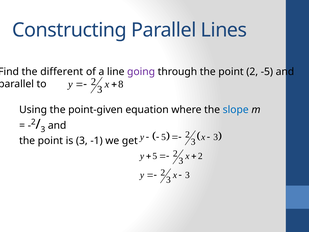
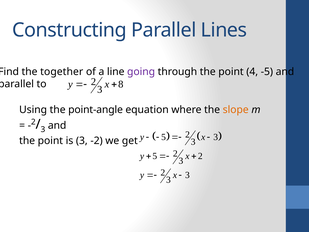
different: different -> together
point 2: 2 -> 4
point-given: point-given -> point-angle
slope colour: blue -> orange
-1: -1 -> -2
